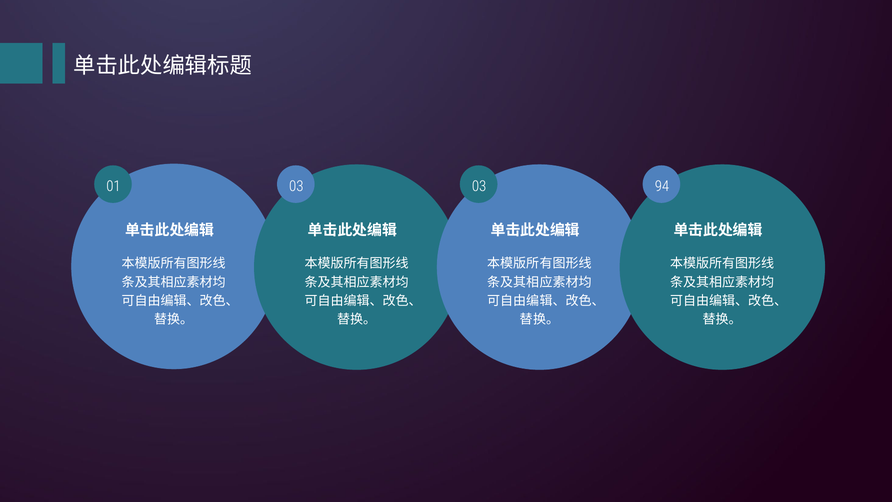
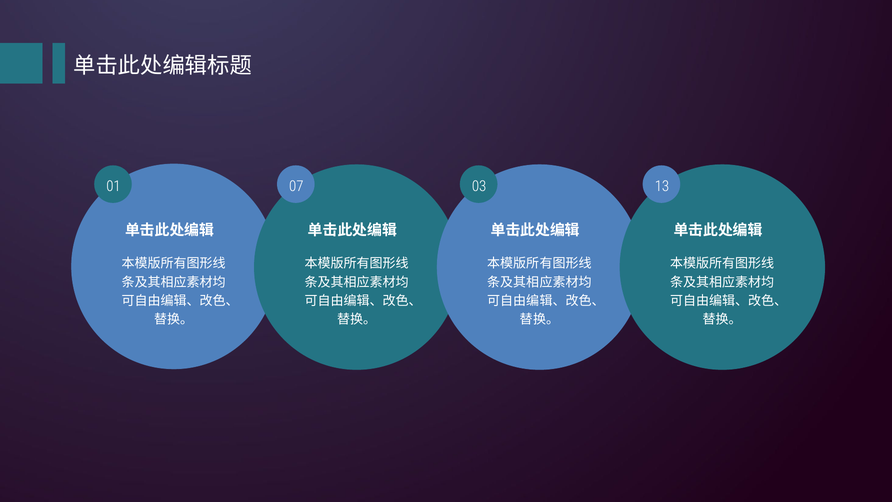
01 03: 03 -> 07
94: 94 -> 13
